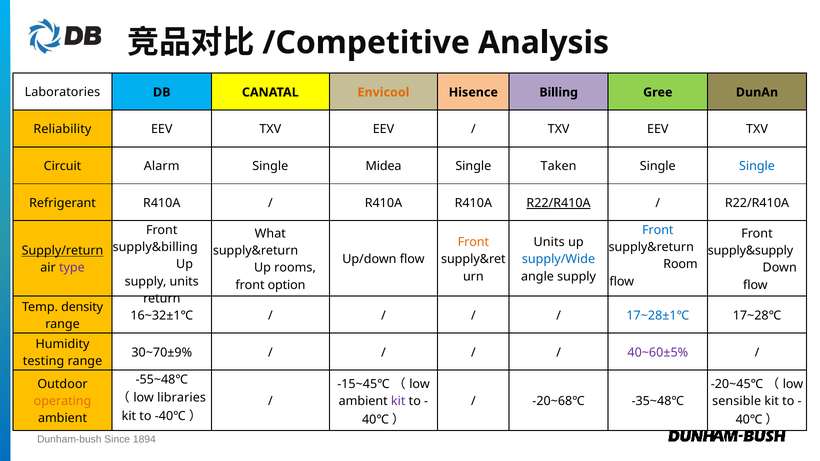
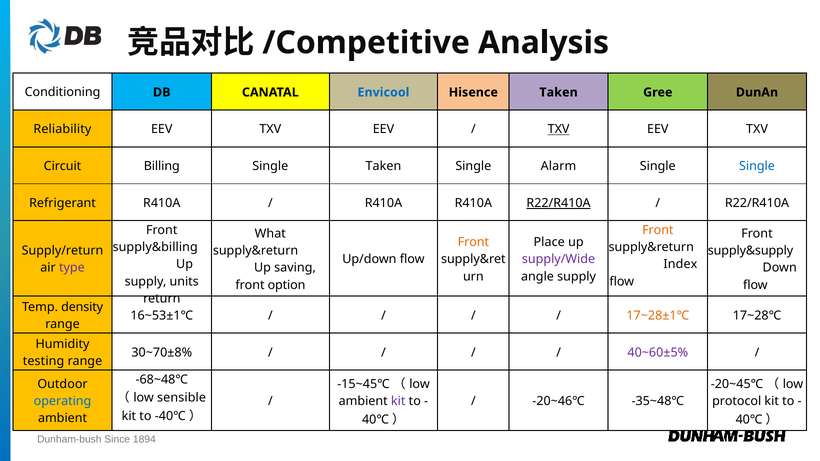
Laboratories: Laboratories -> Conditioning
Envicool colour: orange -> blue
Hisence Billing: Billing -> Taken
TXV at (559, 129) underline: none -> present
Alarm: Alarm -> Billing
Single Midea: Midea -> Taken
Taken: Taken -> Alarm
Front at (658, 230) colour: blue -> orange
Units at (549, 242): Units -> Place
Supply/return underline: present -> none
supply/Wide colour: blue -> purple
Room: Room -> Index
rooms: rooms -> saving
16~32±1℃: 16~32±1℃ -> 16~53±1℃
17~28±1℃ colour: blue -> orange
30~70±9%: 30~70±9% -> 30~70±8%
-55~48℃: -55~48℃ -> -68~48℃
libraries: libraries -> sensible
operating colour: orange -> blue
-20~68℃: -20~68℃ -> -20~46℃
sensible: sensible -> protocol
